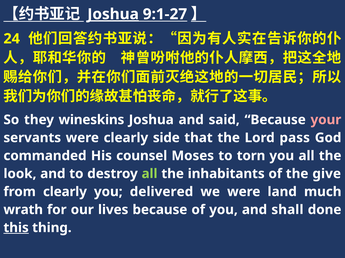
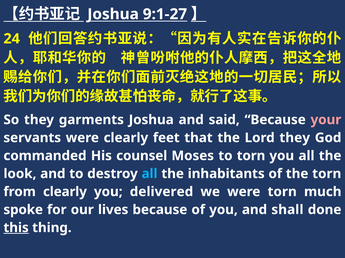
Joshua at (113, 14) underline: present -> none
wineskins: wineskins -> garments
side: side -> feet
Lord pass: pass -> they
all at (150, 174) colour: light green -> light blue
the give: give -> torn
were land: land -> torn
wrath: wrath -> spoke
